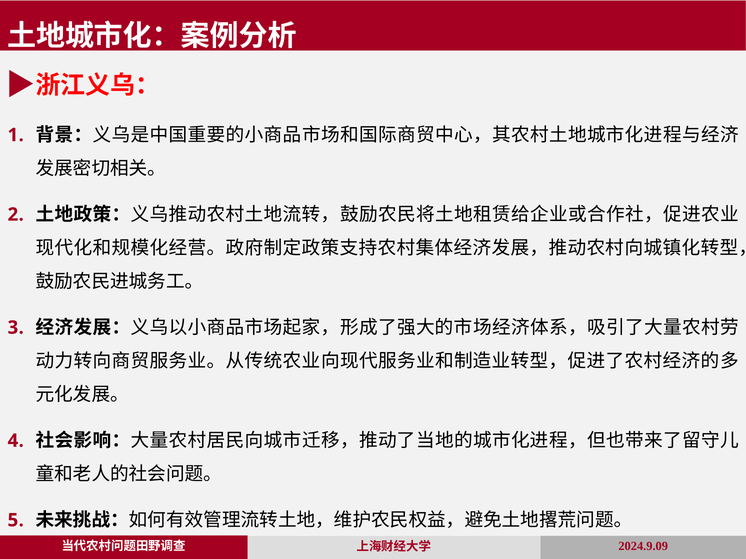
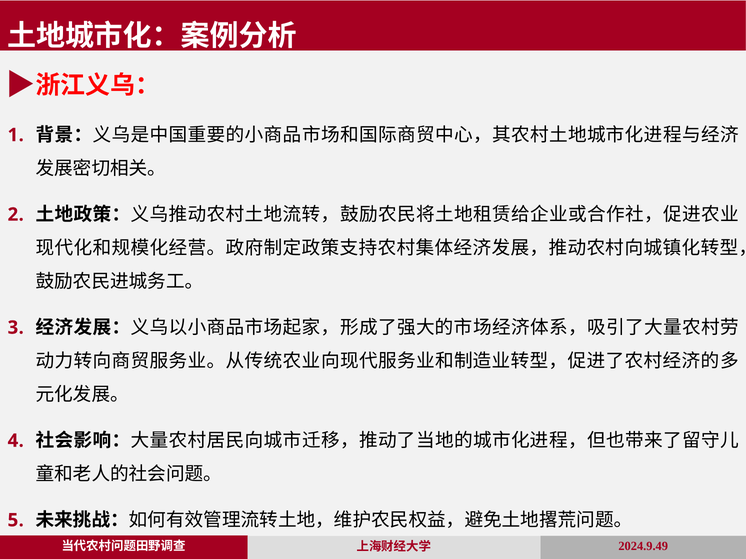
2024.9.09: 2024.9.09 -> 2024.9.49
